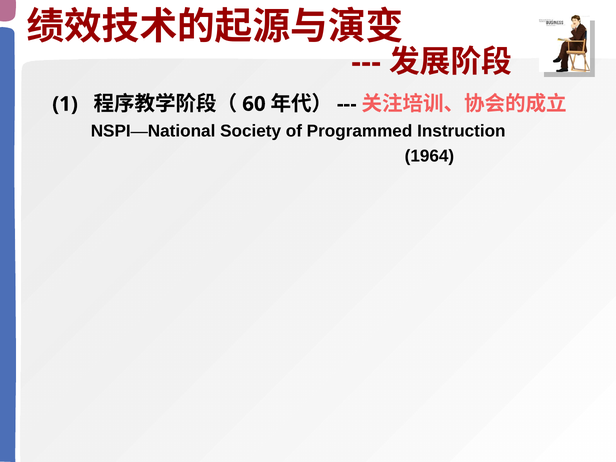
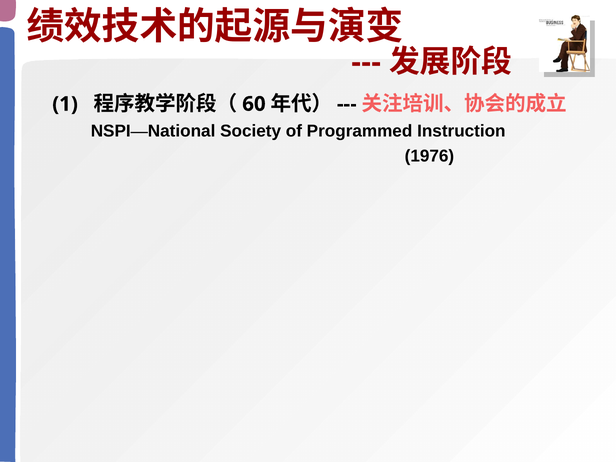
1964: 1964 -> 1976
